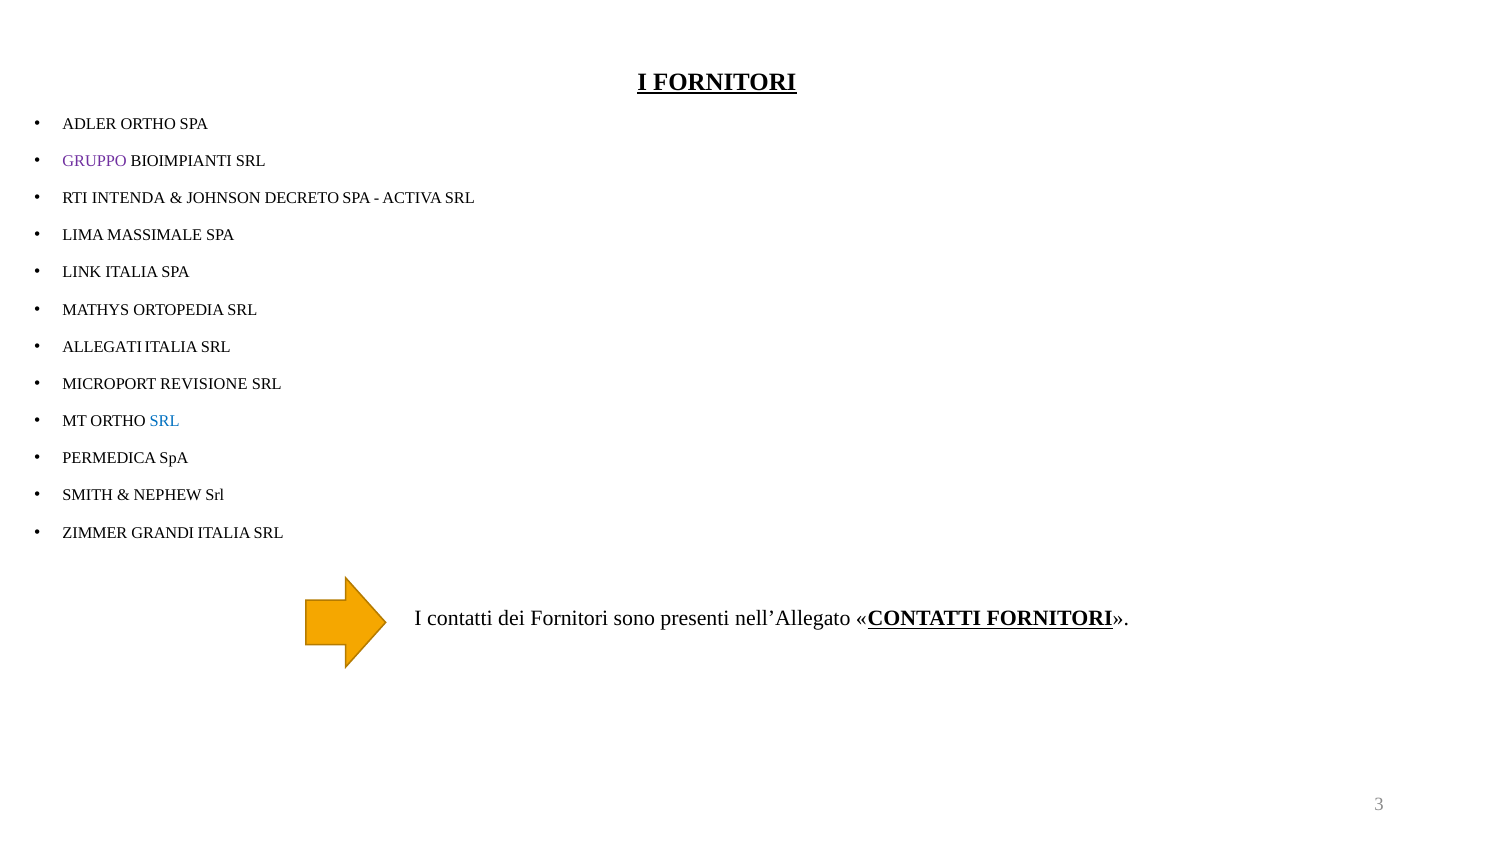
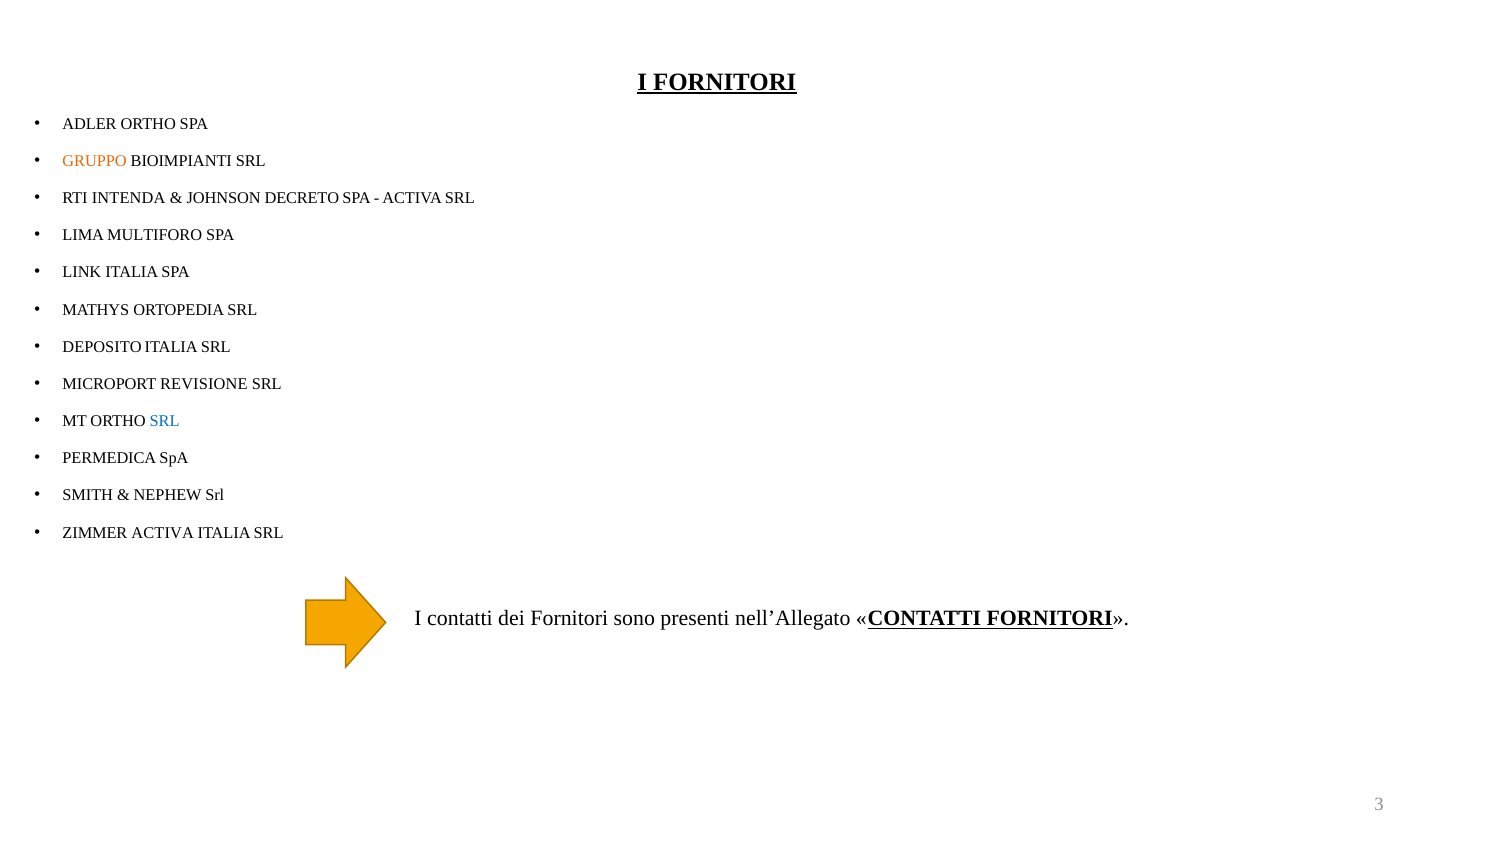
GRUPPO colour: purple -> orange
MASSIMALE: MASSIMALE -> MULTIFORO
ALLEGATI: ALLEGATI -> DEPOSITO
ZIMMER GRANDI: GRANDI -> ACTIVA
